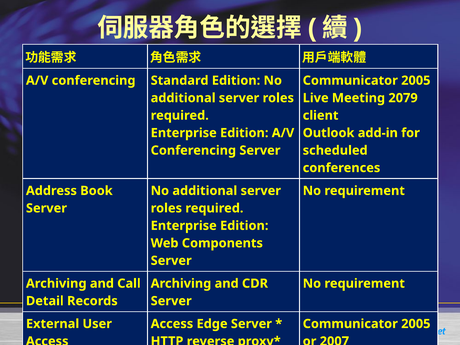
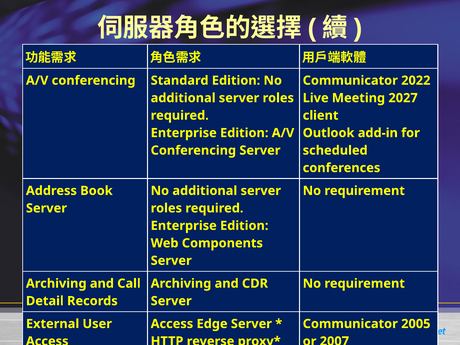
2005 at (416, 81): 2005 -> 2022
2079: 2079 -> 2027
